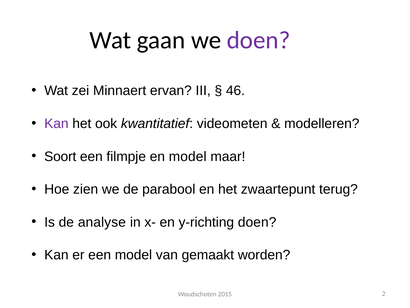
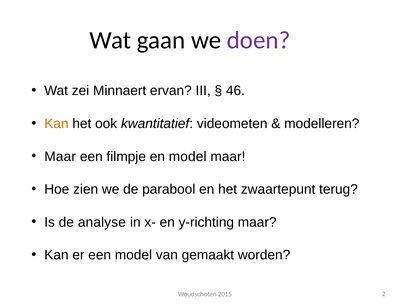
Kan at (56, 123) colour: purple -> orange
Soort at (60, 156): Soort -> Maar
y-richting doen: doen -> maar
